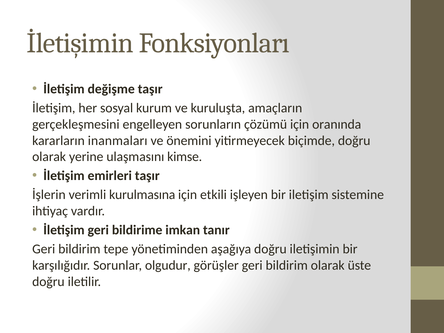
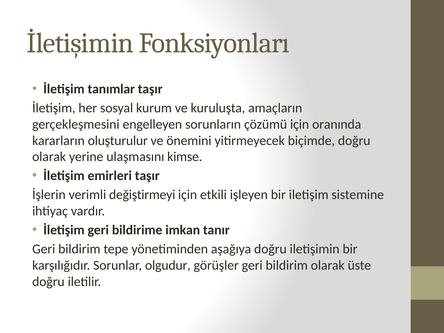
değişme: değişme -> tanımlar
inanmaları: inanmaları -> oluşturulur
kurulmasına: kurulmasına -> değiştirmeyi
